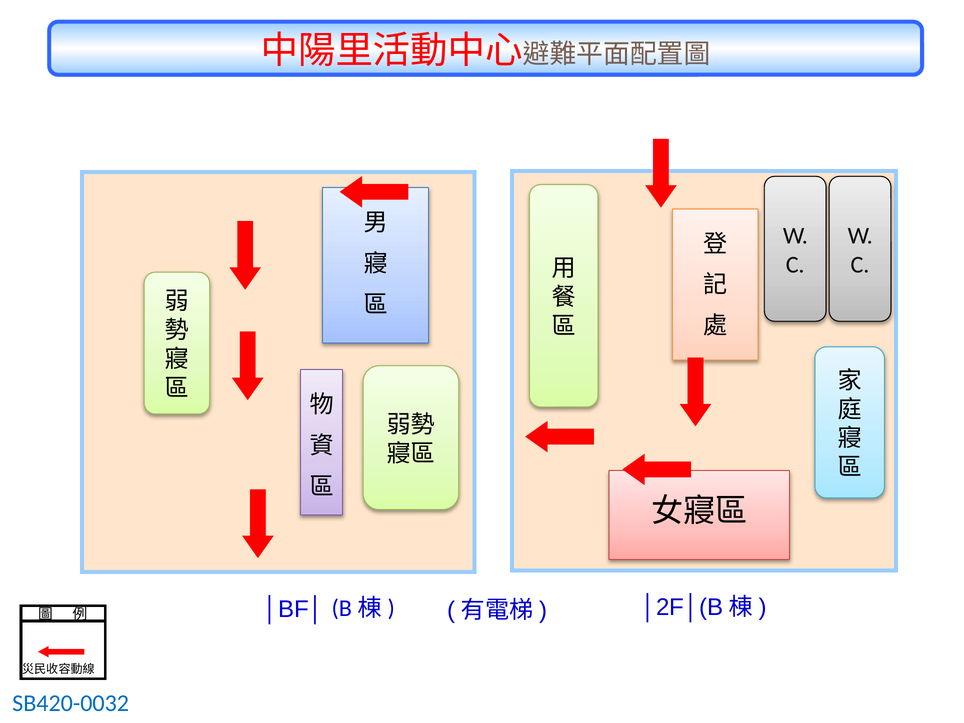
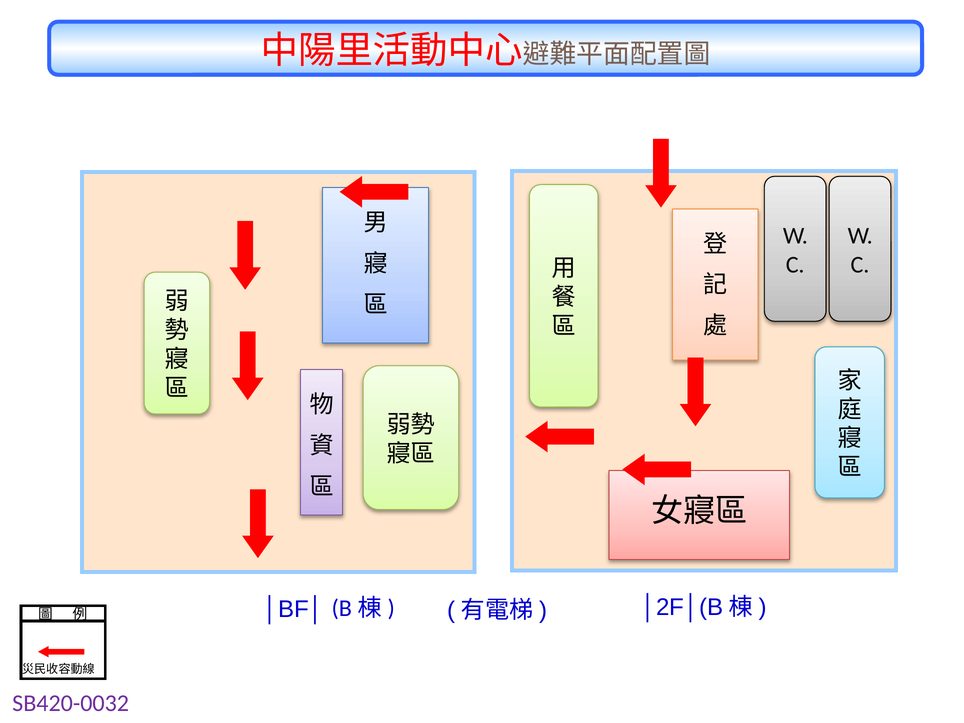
SB420-0032 colour: blue -> purple
